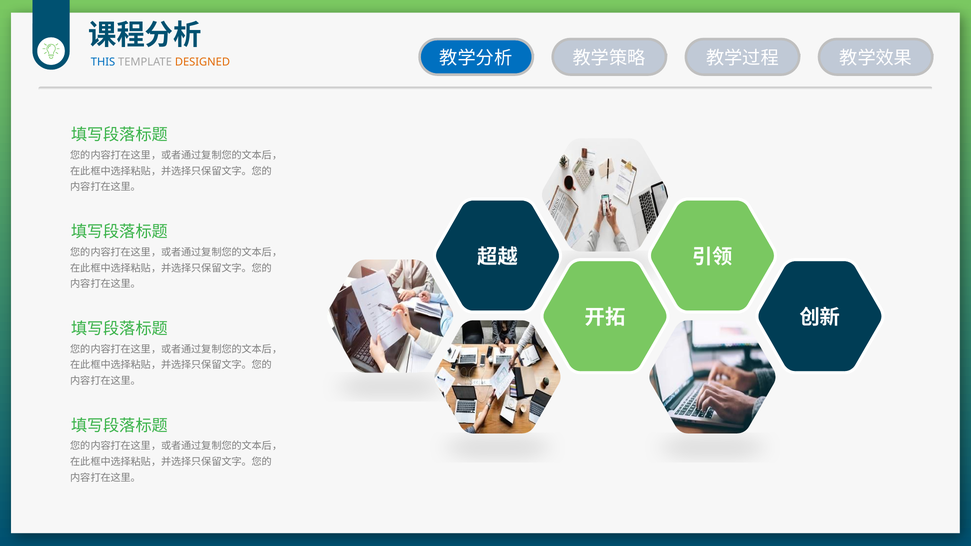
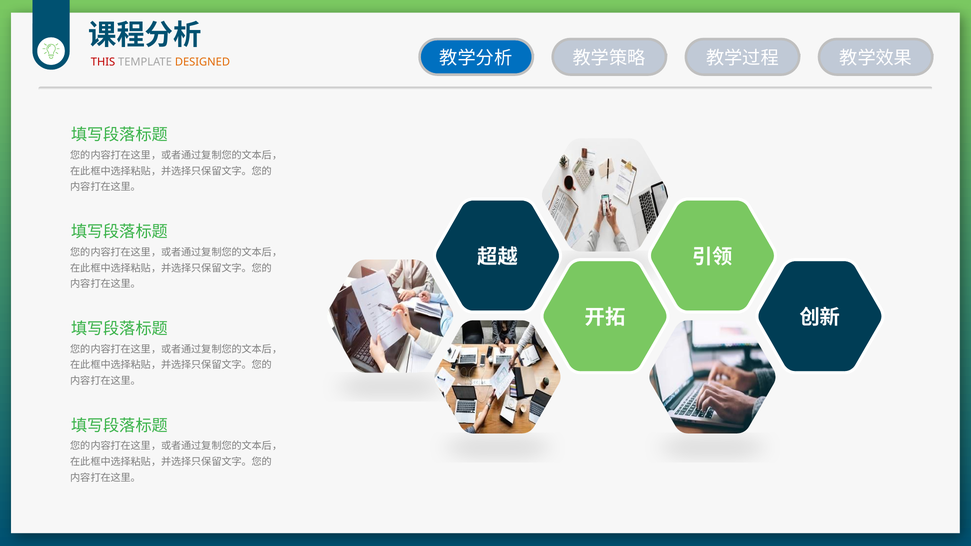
THIS colour: blue -> red
